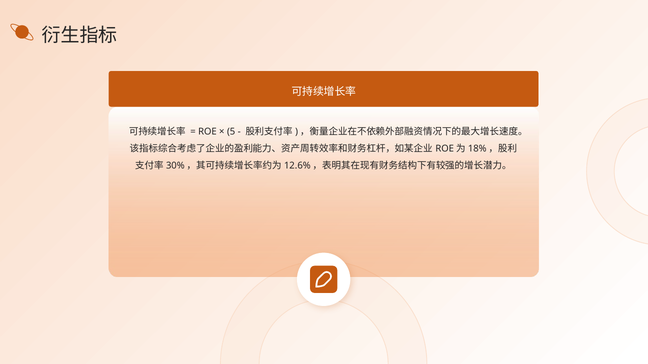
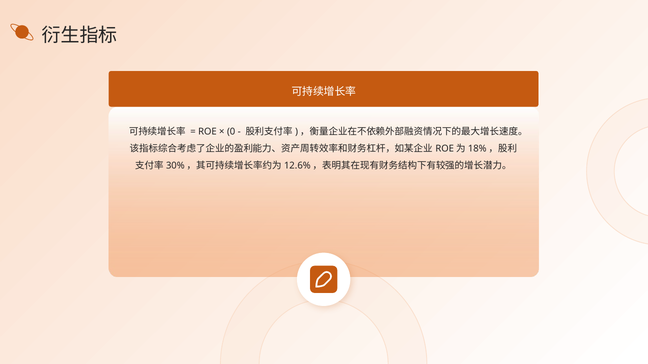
5: 5 -> 0
